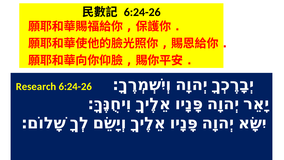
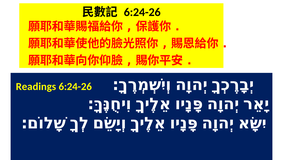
Research: Research -> Readings
